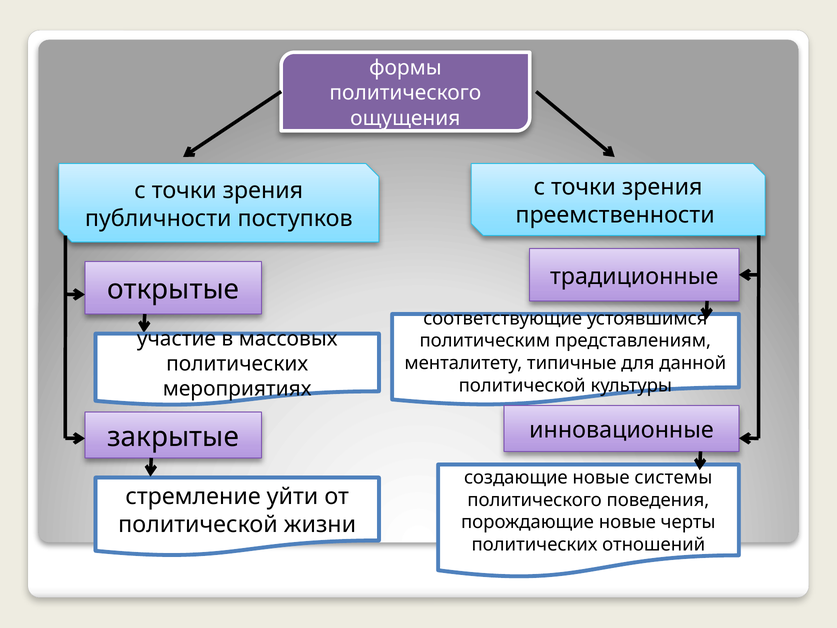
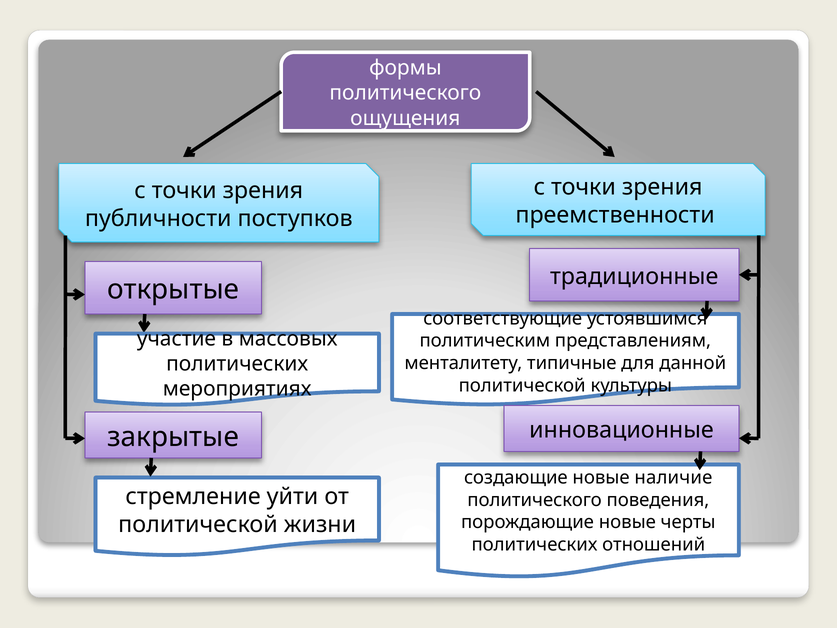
системы: системы -> наличие
